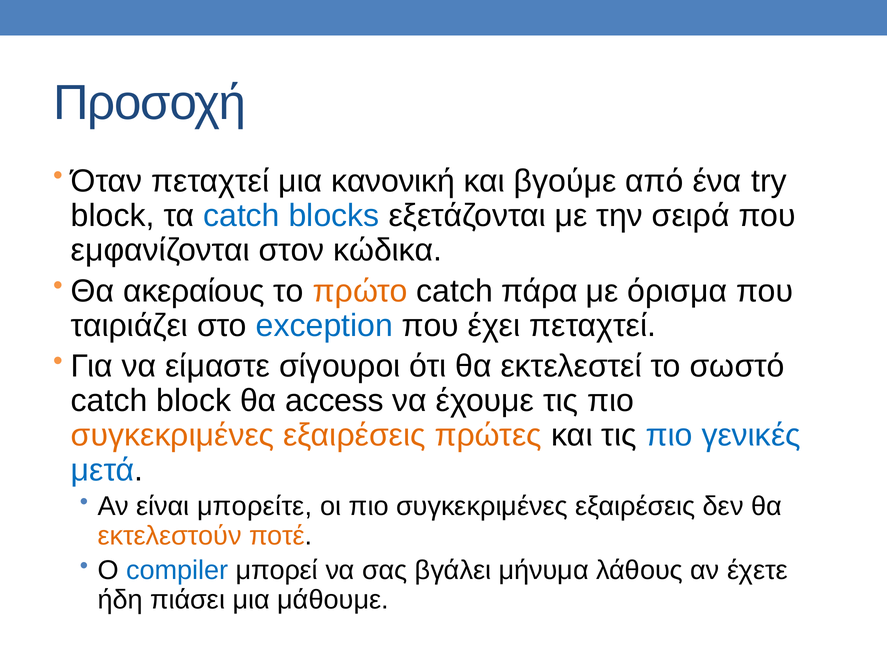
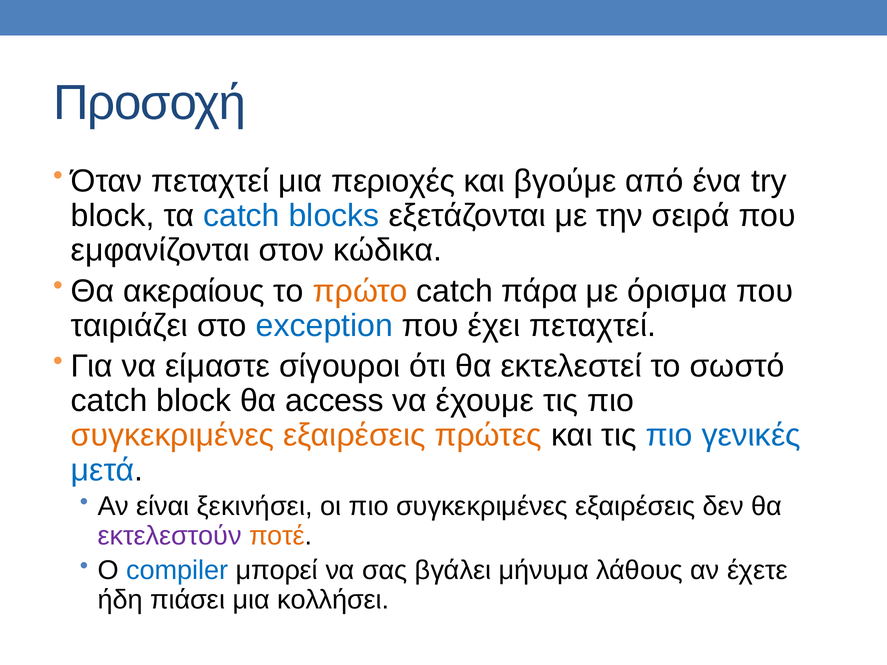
κανονική: κανονική -> περιοχές
μπορείτε: μπορείτε -> ξεκινήσει
εκτελεστούν colour: orange -> purple
μάθουμε: μάθουμε -> κολλήσει
